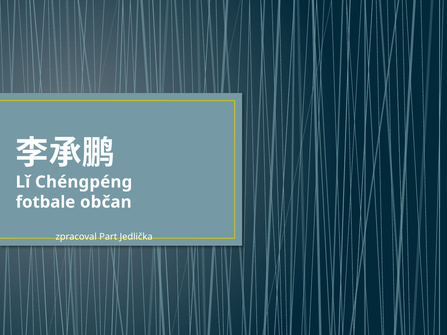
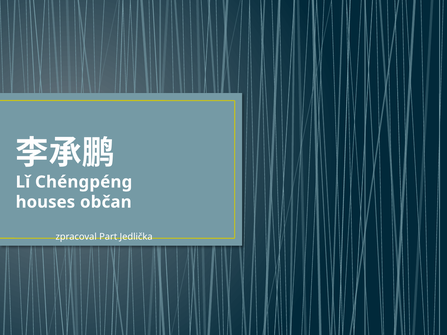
fotbale: fotbale -> houses
